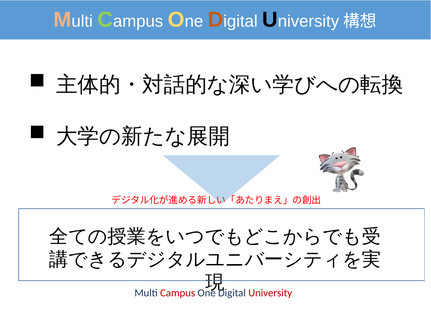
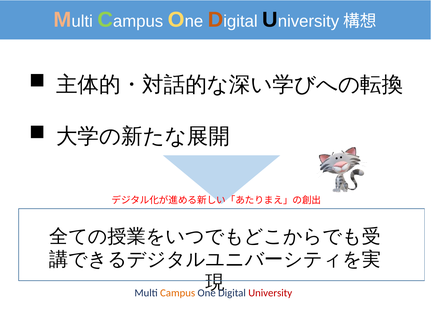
Campus colour: red -> orange
